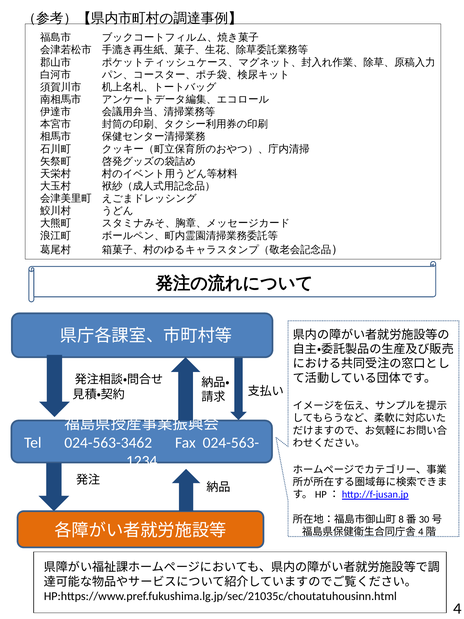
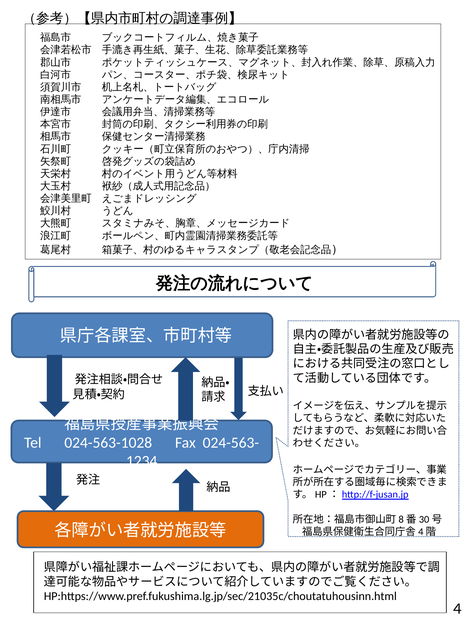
024-563-3462: 024-563-3462 -> 024-563-1028
